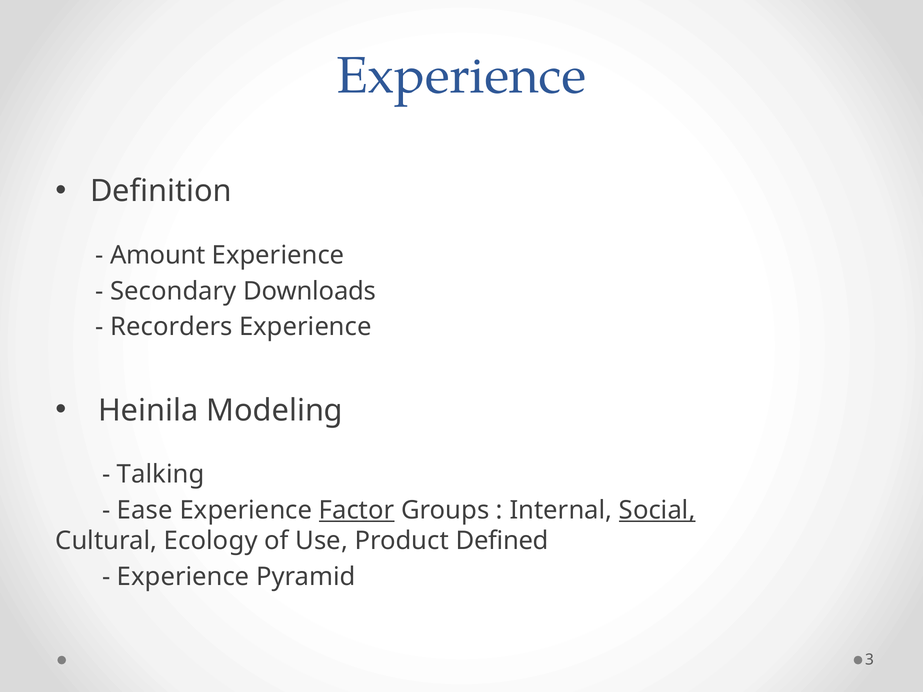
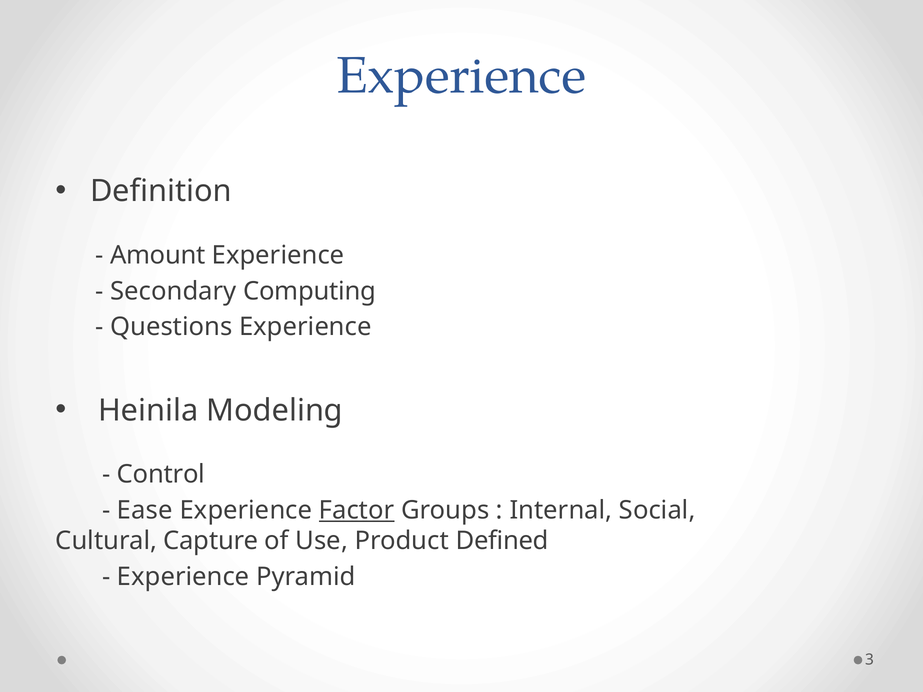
Downloads: Downloads -> Computing
Recorders: Recorders -> Questions
Talking: Talking -> Control
Social underline: present -> none
Ecology: Ecology -> Capture
